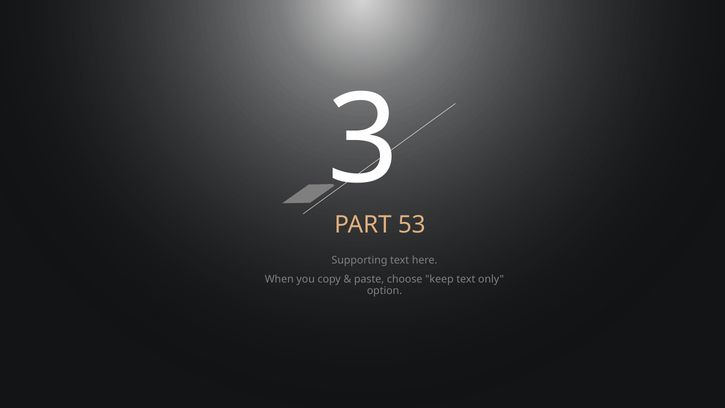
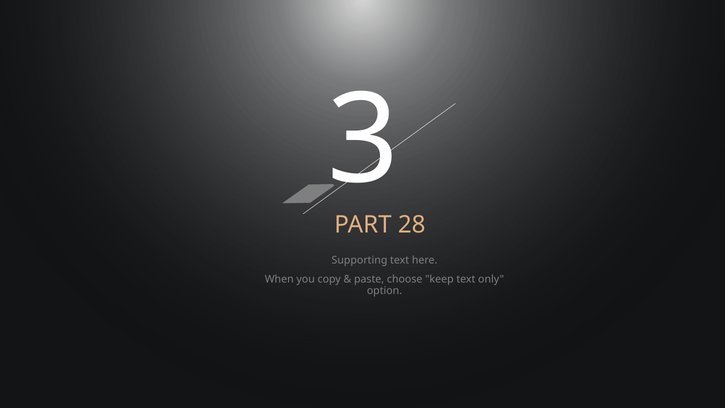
53: 53 -> 28
